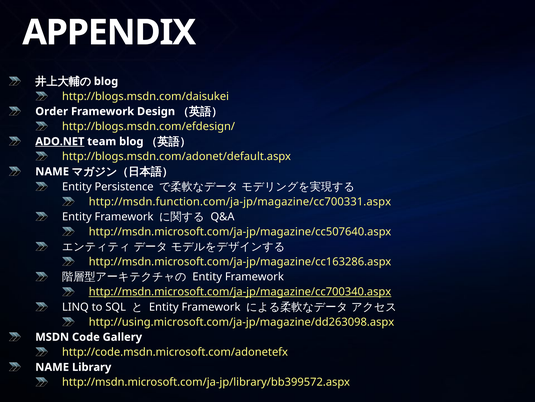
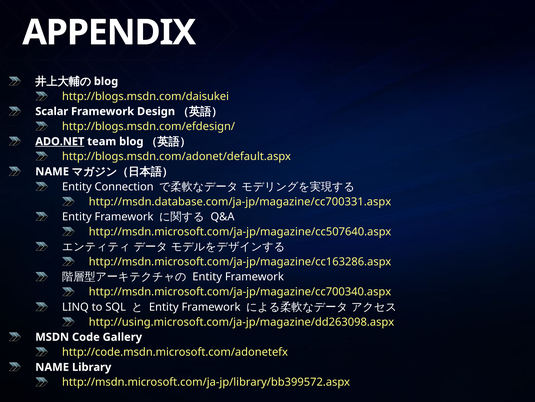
Order: Order -> Scalar
Persistence: Persistence -> Connection
http://msdn.function.com/ja-jp/magazine/cc700331.aspx: http://msdn.function.com/ja-jp/magazine/cc700331.aspx -> http://msdn.database.com/ja-jp/magazine/cc700331.aspx
http://msdn.microsoft.com/ja-jp/magazine/cc700340.aspx underline: present -> none
